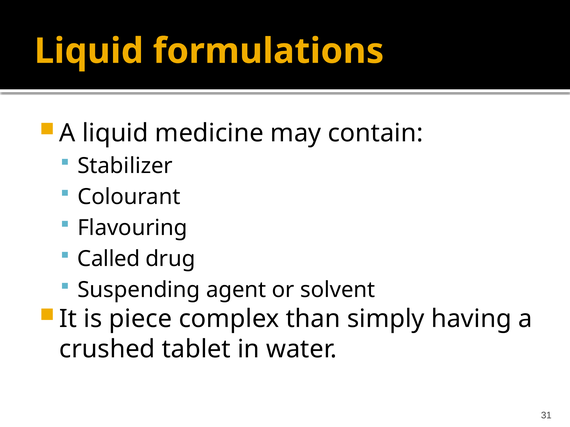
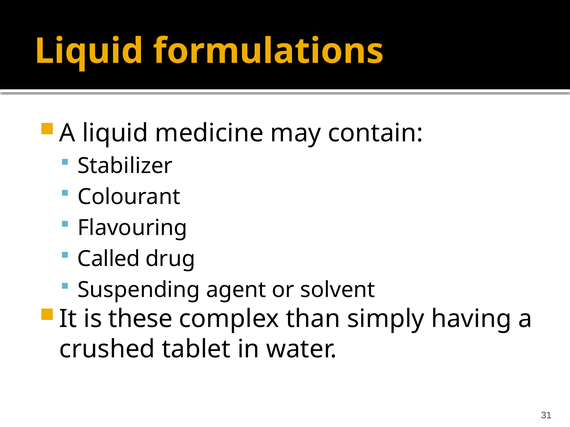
piece: piece -> these
